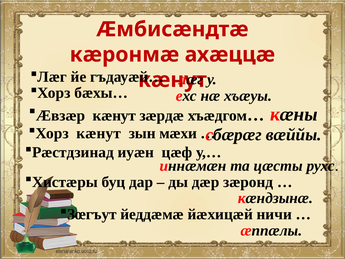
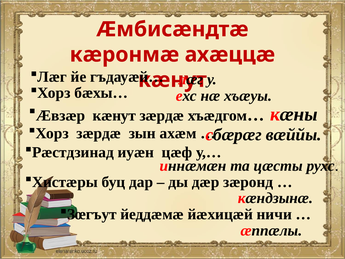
Хорз кæнут: кæнут -> зæрдæ
мæхи: мæхи -> ахæм
